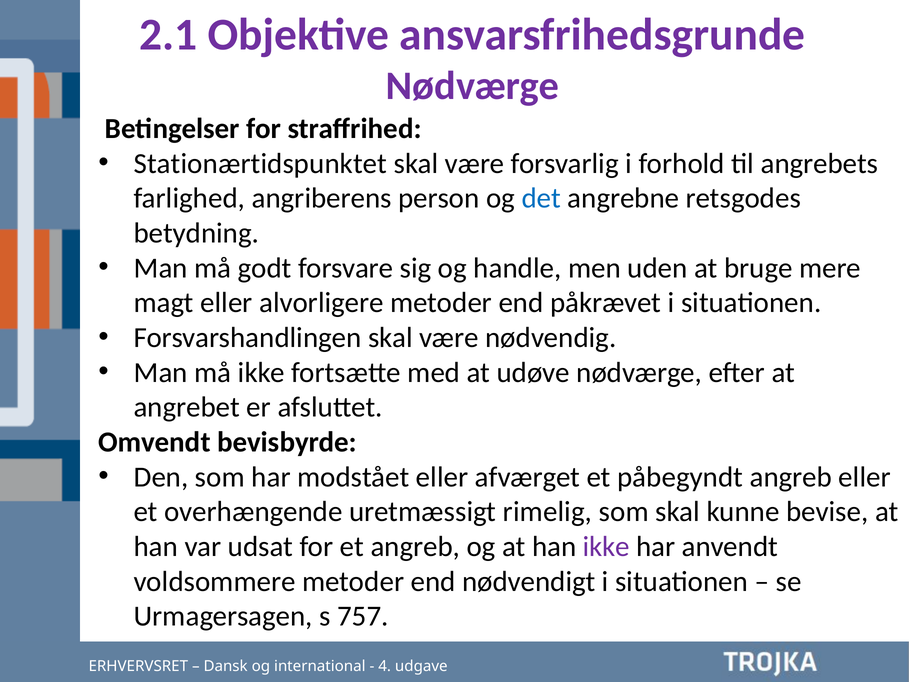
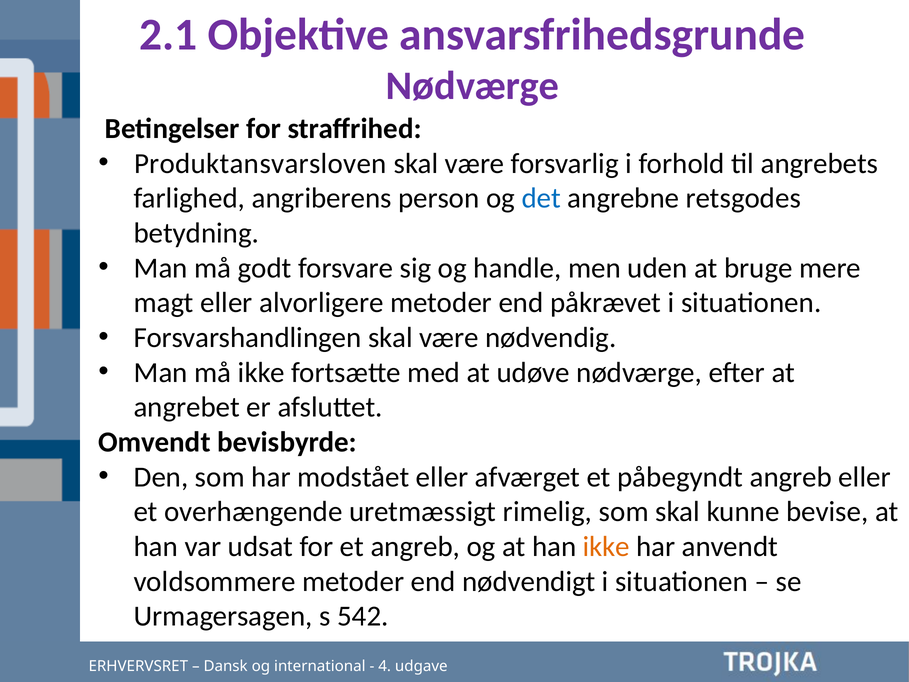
Stationærtidspunktet: Stationærtidspunktet -> Produktansvarsloven
ikke at (606, 546) colour: purple -> orange
757: 757 -> 542
